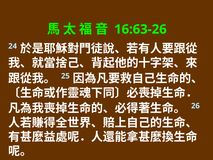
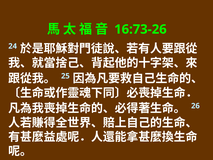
16:63-26: 16:63-26 -> 16:73-26
